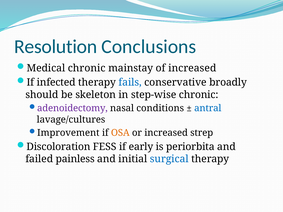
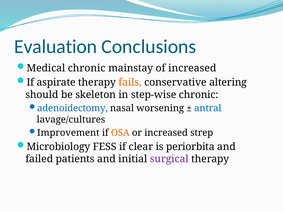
Resolution: Resolution -> Evaluation
infected: infected -> aspirate
fails colour: blue -> orange
broadly: broadly -> altering
adenoidectomy colour: purple -> blue
conditions: conditions -> worsening
Discoloration: Discoloration -> Microbiology
early: early -> clear
painless: painless -> patients
surgical colour: blue -> purple
